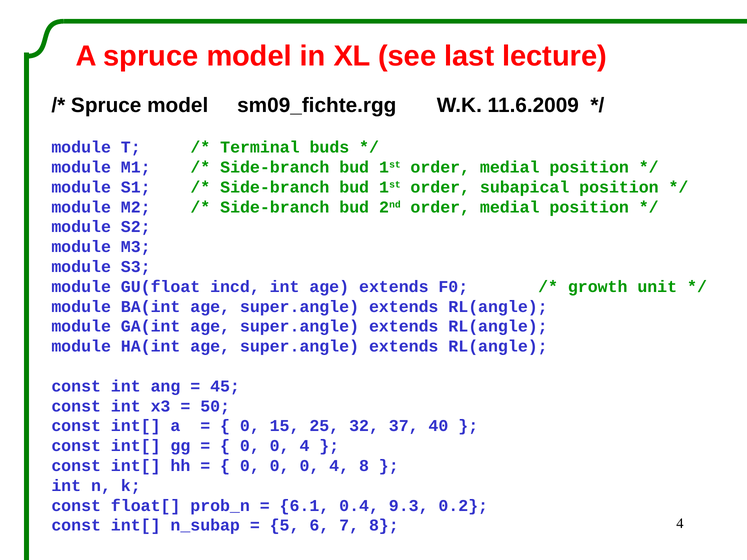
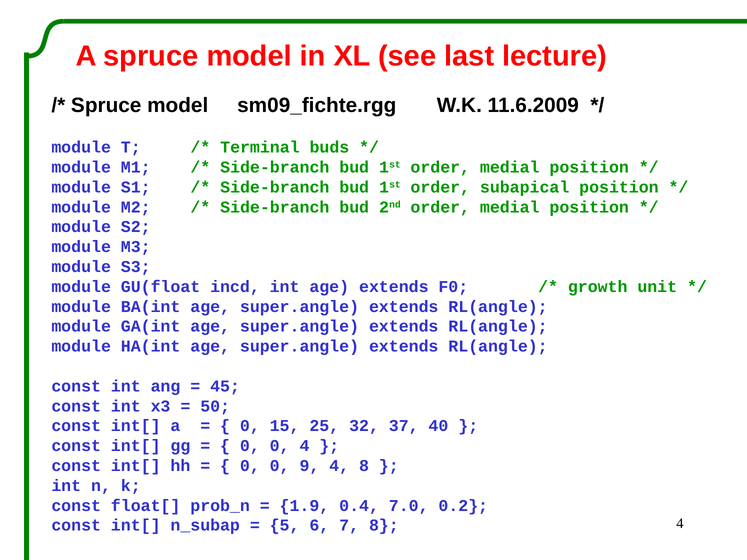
0 0 0: 0 -> 9
6.1: 6.1 -> 1.9
9.3: 9.3 -> 7.0
